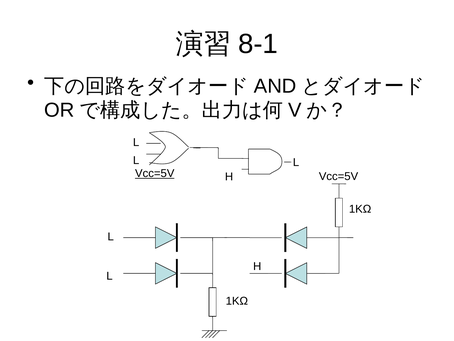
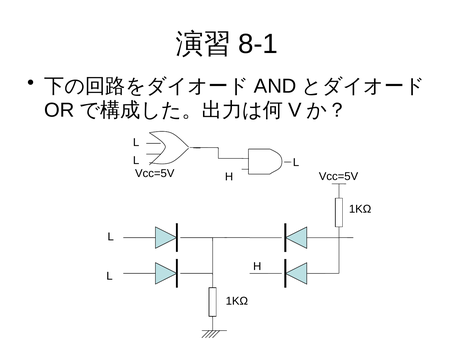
Vcc=5V at (155, 173) underline: present -> none
